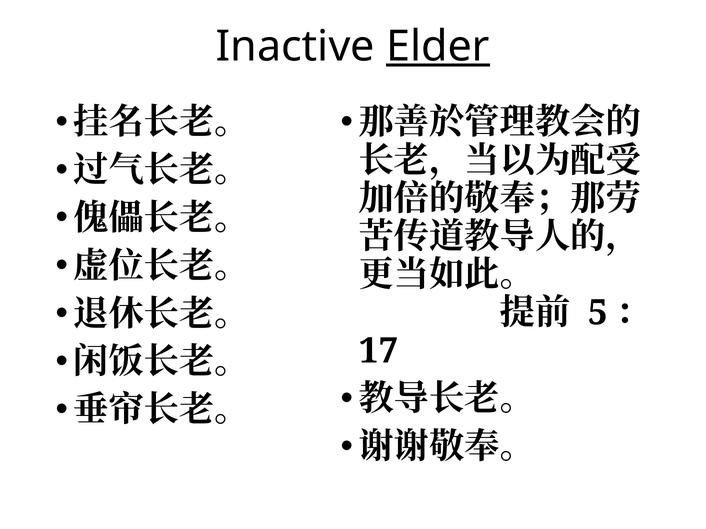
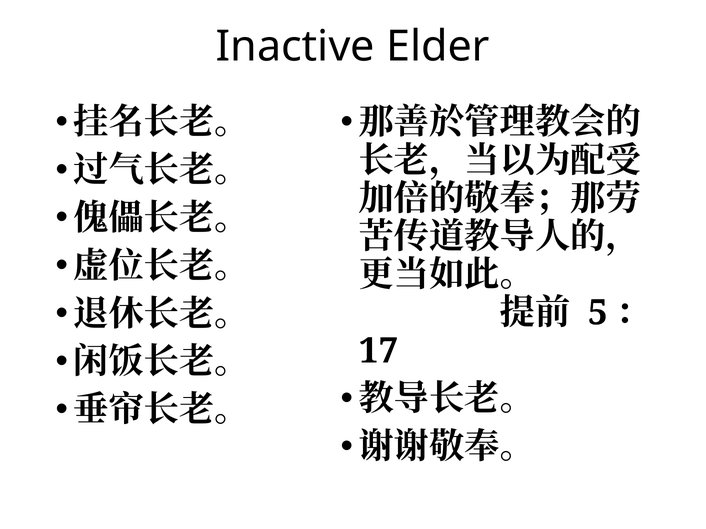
Elder underline: present -> none
